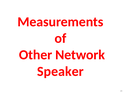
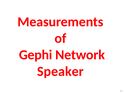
Other: Other -> Gephi
